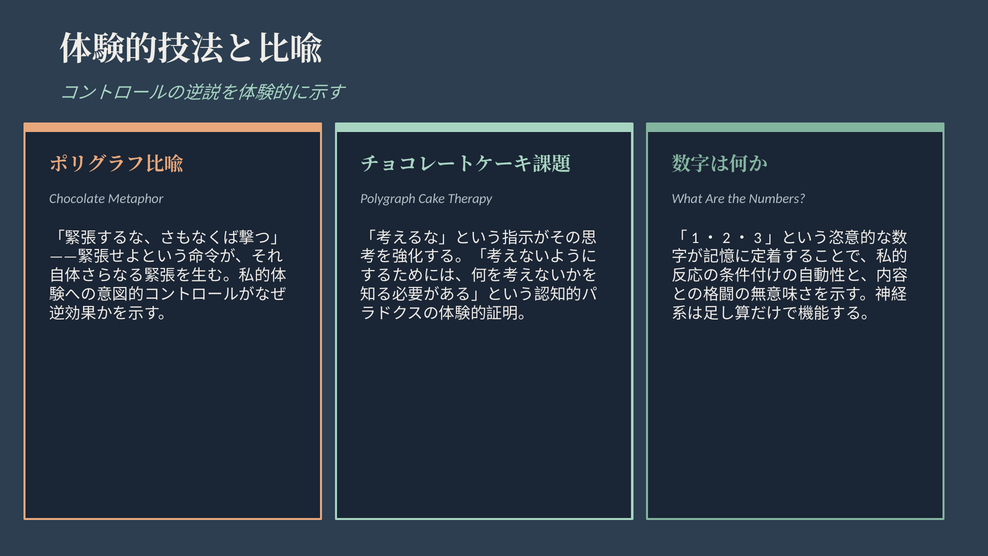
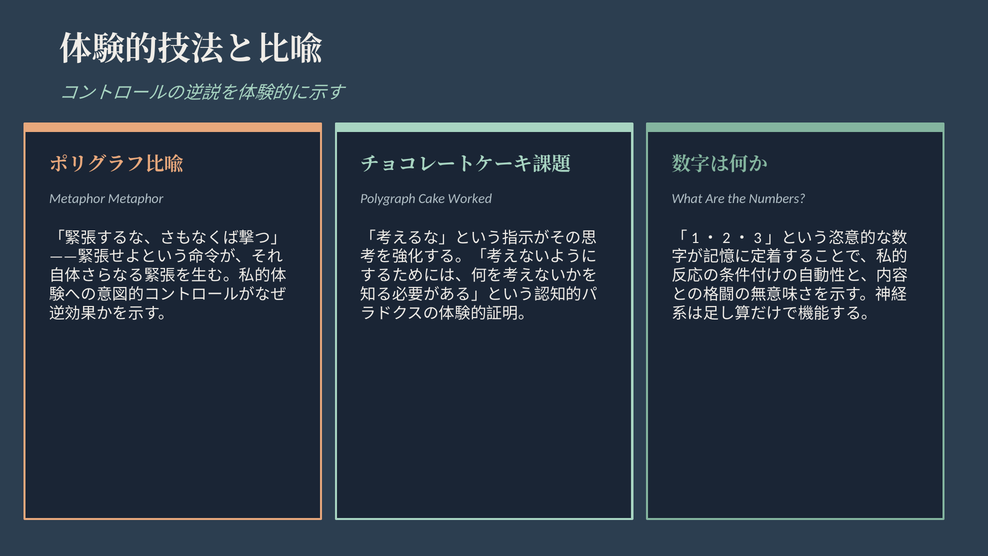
Chocolate at (77, 199): Chocolate -> Metaphor
Therapy: Therapy -> Worked
